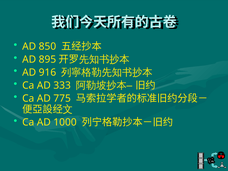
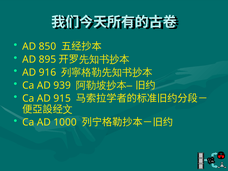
333: 333 -> 939
775: 775 -> 915
